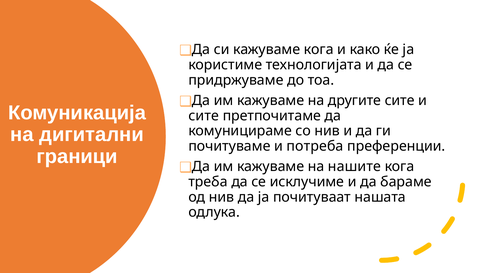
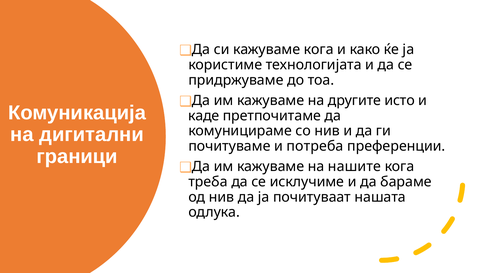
другите сите: сите -> исто
сите at (204, 116): сите -> каде
